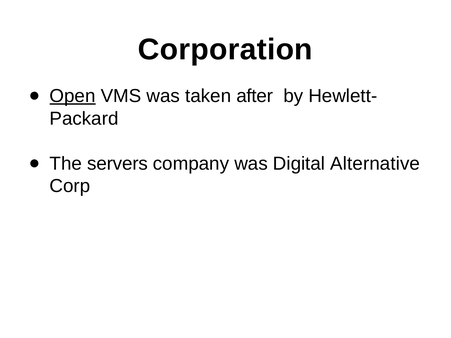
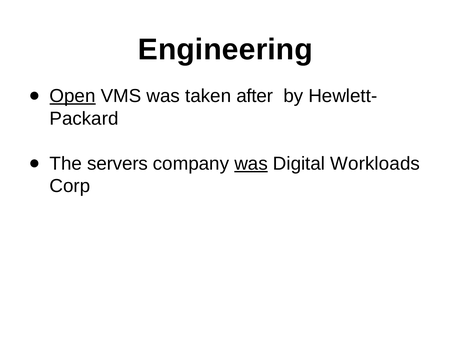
Corporation: Corporation -> Engineering
was at (251, 164) underline: none -> present
Alternative: Alternative -> Workloads
